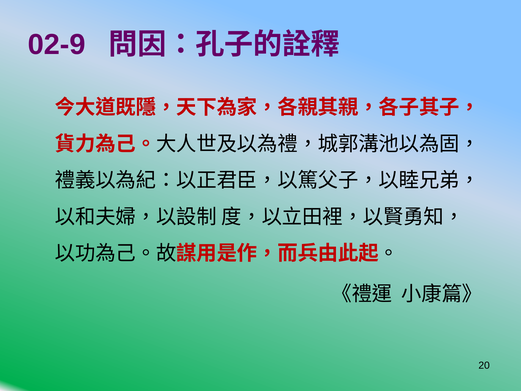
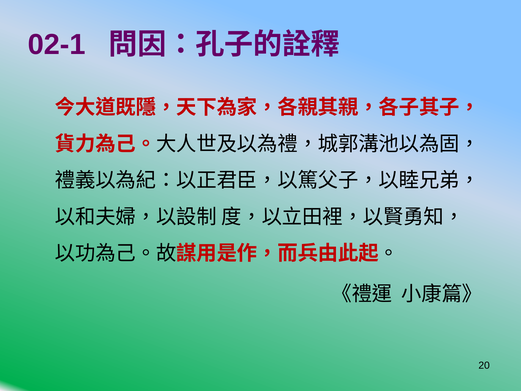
02-9: 02-9 -> 02-1
